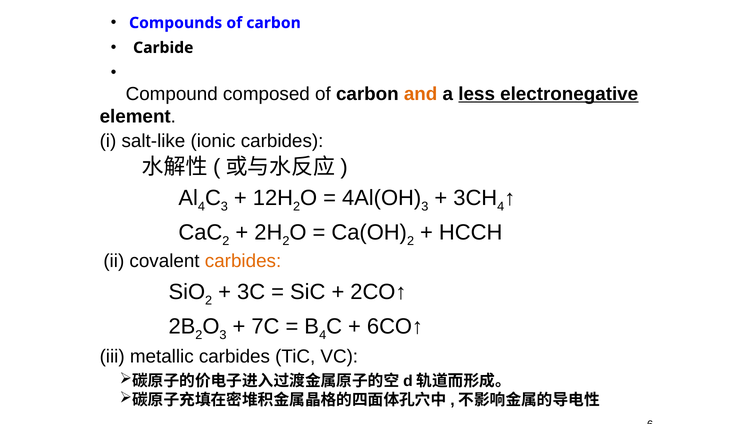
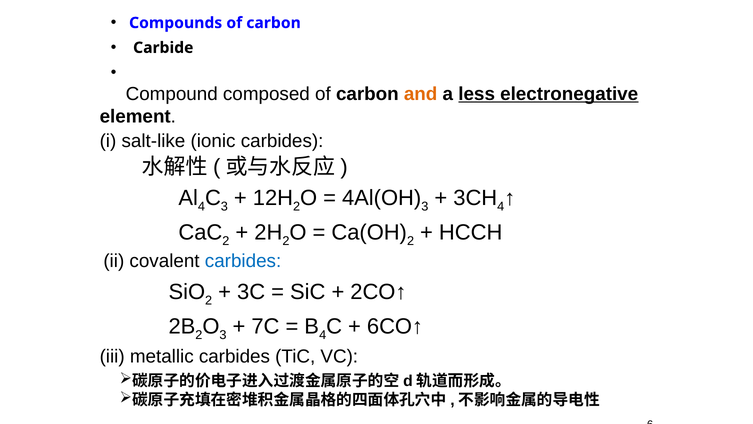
carbides at (243, 261) colour: orange -> blue
